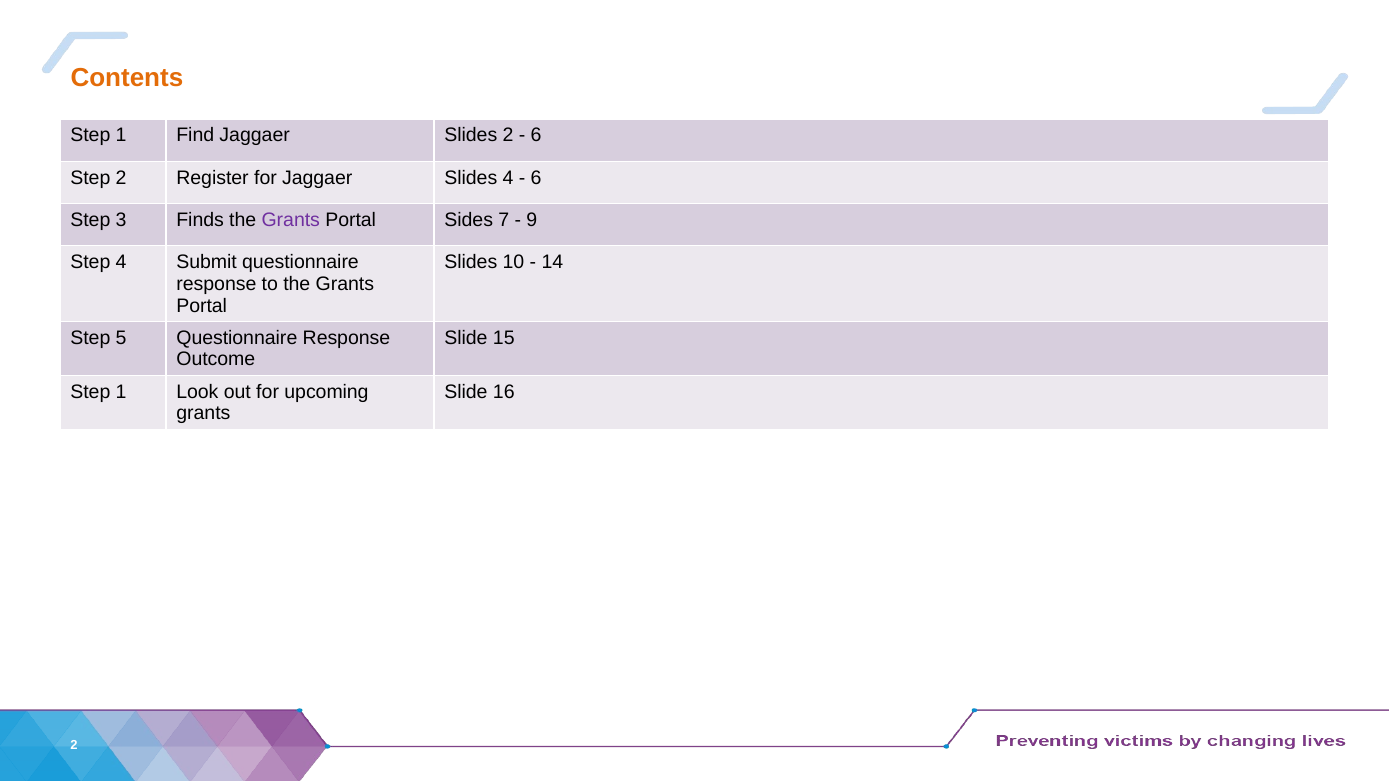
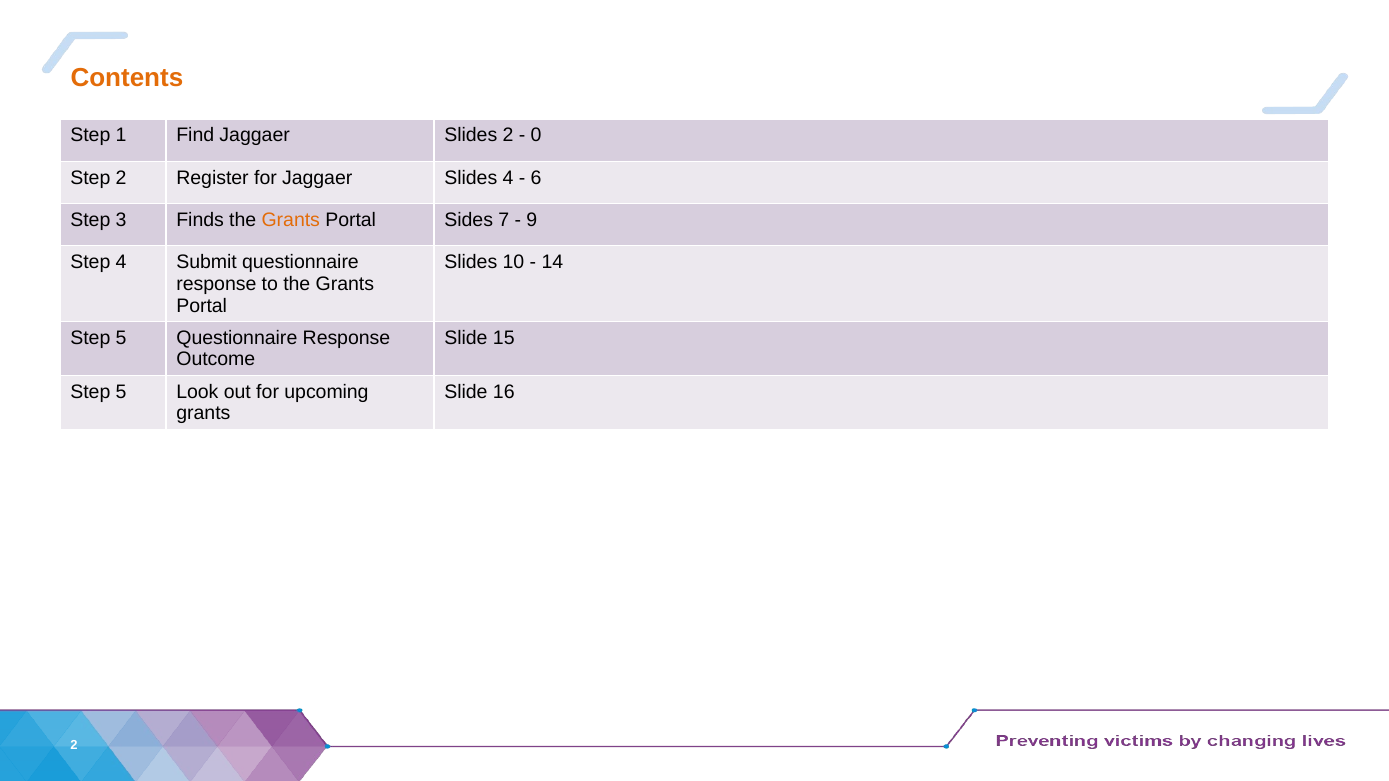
6 at (536, 136): 6 -> 0
Grants at (291, 220) colour: purple -> orange
1 at (121, 392): 1 -> 5
